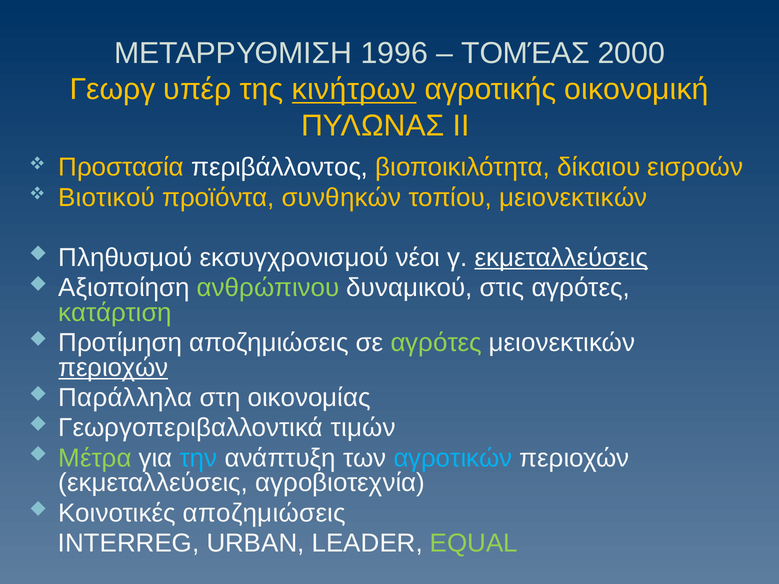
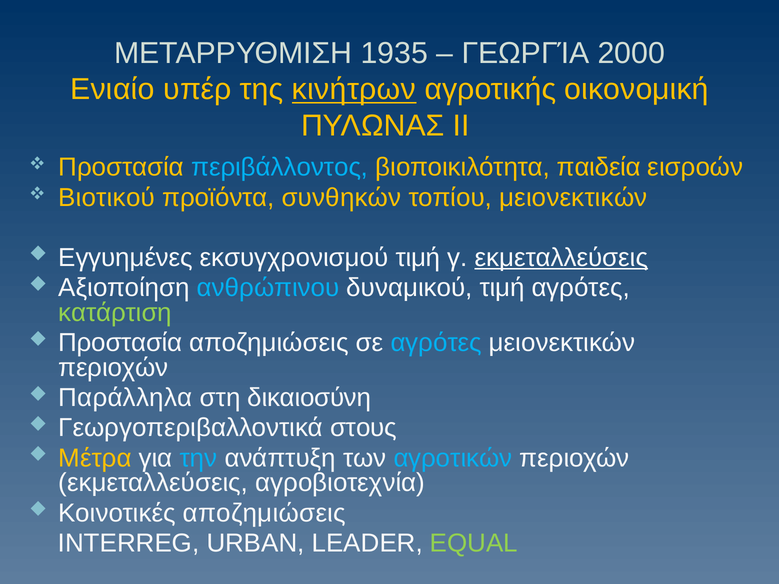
1996: 1996 -> 1935
ΤΟΜΈΑΣ: ΤΟΜΈΑΣ -> ΓΕΩΡΓΊΑ
Γεωργ: Γεωργ -> Ενιαίο
περιβάλλοντος colour: white -> light blue
δίκαιου: δίκαιου -> παιδεία
Πληθυσμού: Πληθυσμού -> Εγγυημένες
εκσυγχρονισμού νέοι: νέοι -> τιμή
ανθρώπινου colour: light green -> light blue
δυναμικού στις: στις -> τιμή
Προτίμηση at (120, 343): Προτίμηση -> Προστασία
αγρότες at (436, 343) colour: light green -> light blue
περιοχών at (113, 368) underline: present -> none
οικονομίας: οικονομίας -> δικαιοσύνη
τιμών: τιμών -> στους
Μέτρα colour: light green -> yellow
